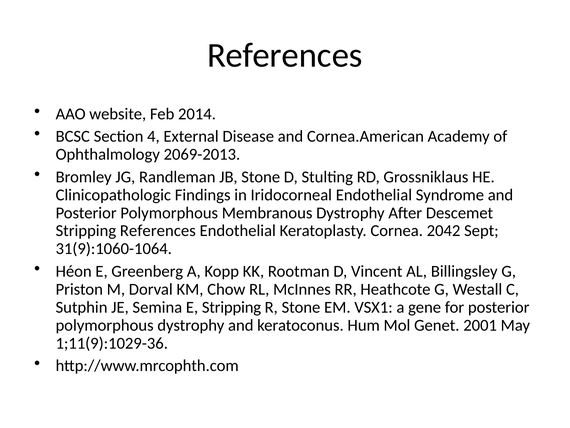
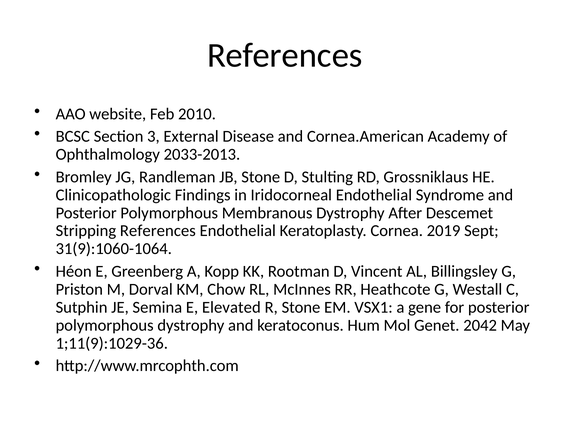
2014: 2014 -> 2010
4: 4 -> 3
2069-2013: 2069-2013 -> 2033-2013
2042: 2042 -> 2019
E Stripping: Stripping -> Elevated
2001: 2001 -> 2042
